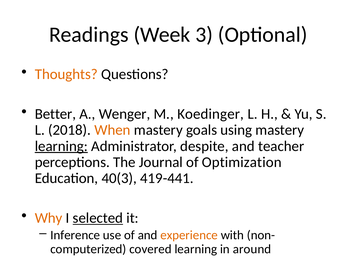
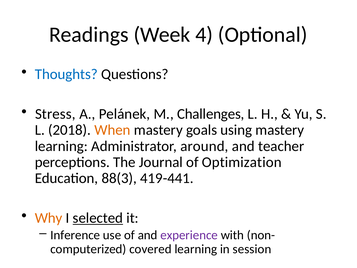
3: 3 -> 4
Thoughts colour: orange -> blue
Better: Better -> Stress
Wenger: Wenger -> Pelánek
Koedinger: Koedinger -> Challenges
learning at (61, 146) underline: present -> none
despite: despite -> around
40(3: 40(3 -> 88(3
experience colour: orange -> purple
around: around -> session
